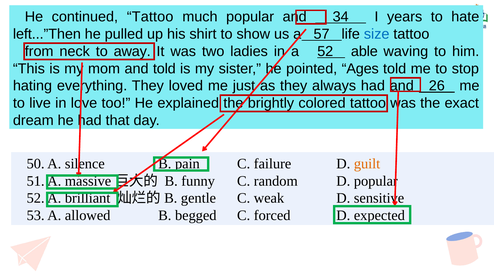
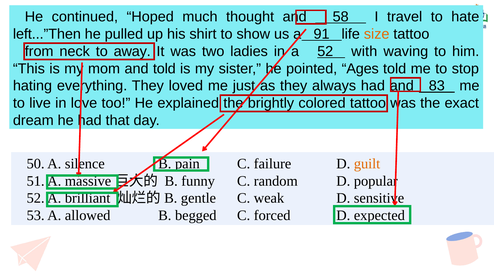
continued Tattoo: Tattoo -> Hoped
much popular: popular -> thought
34: 34 -> 58
years: years -> travel
57: 57 -> 91
size colour: blue -> orange
able: able -> with
26: 26 -> 83
